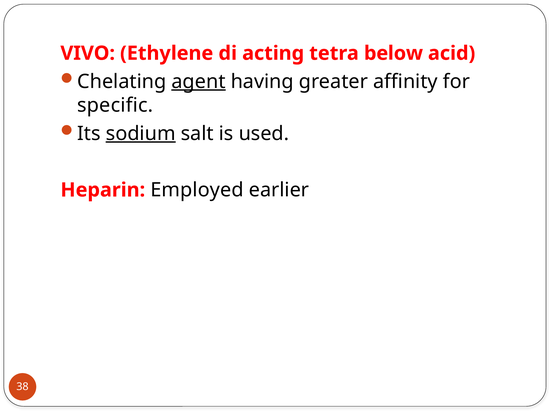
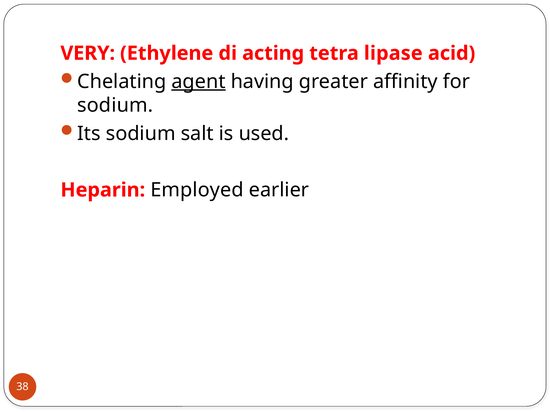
VIVO: VIVO -> VERY
below: below -> lipase
specific at (115, 105): specific -> sodium
sodium at (141, 134) underline: present -> none
